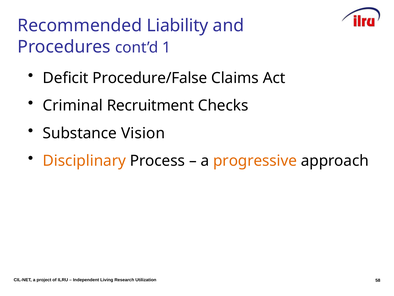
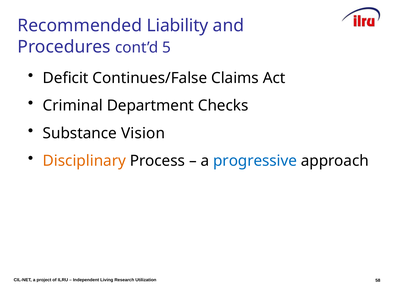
1: 1 -> 5
Procedure/False: Procedure/False -> Continues/False
Recruitment: Recruitment -> Department
progressive colour: orange -> blue
